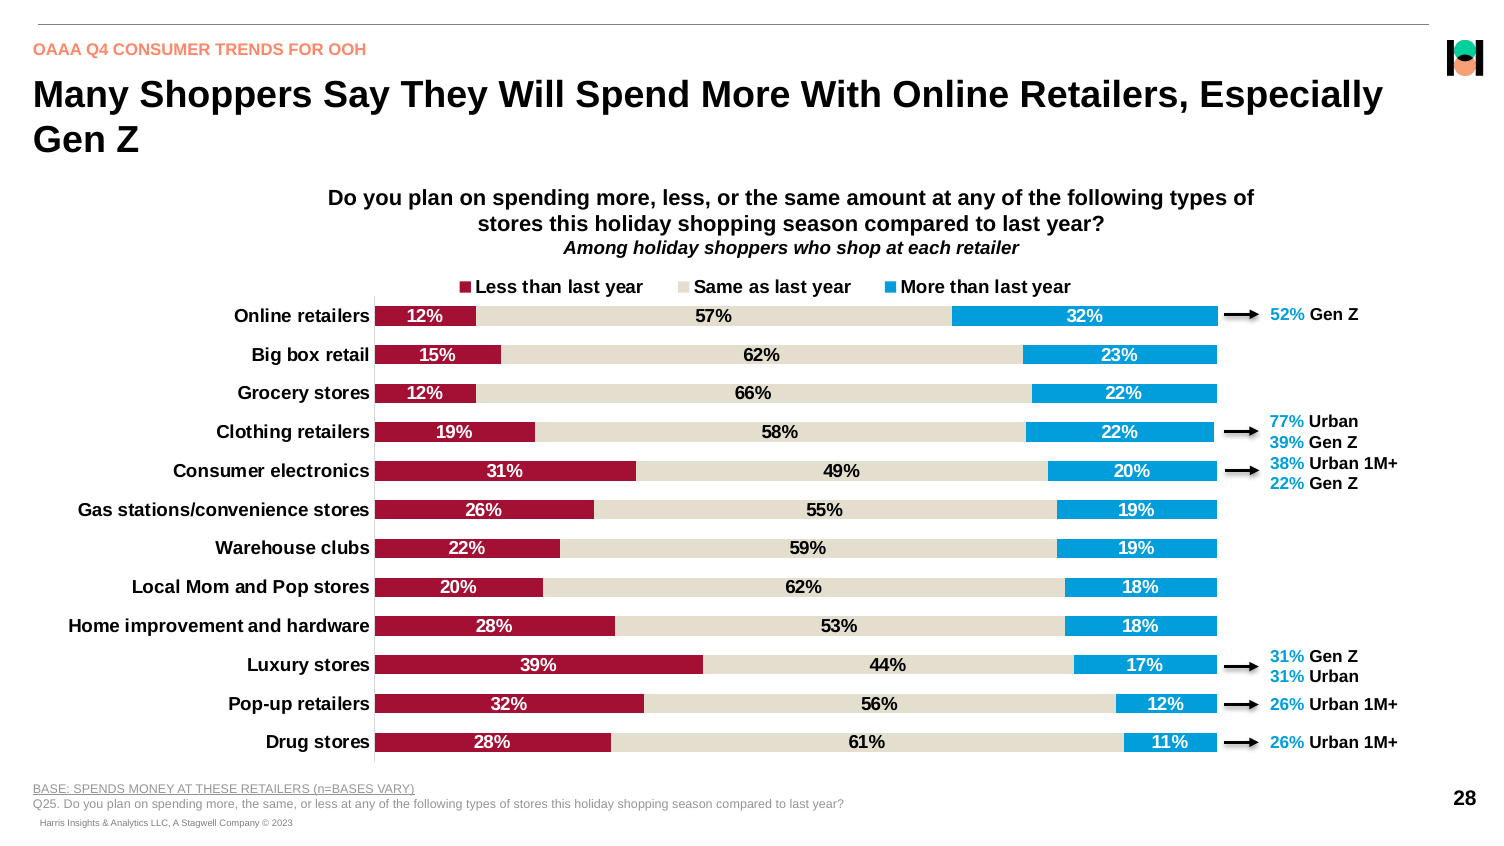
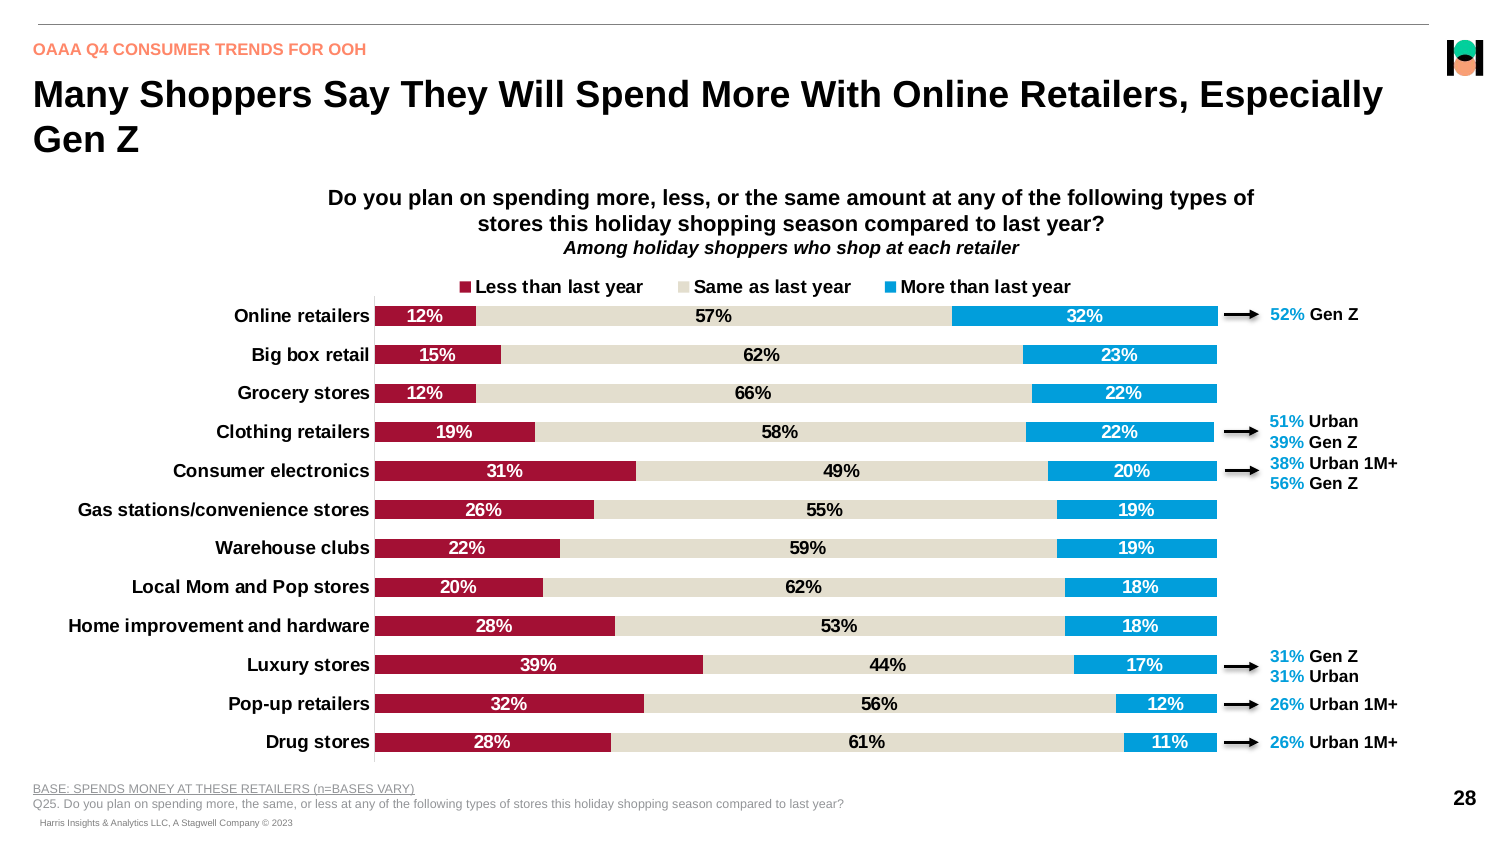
77%: 77% -> 51%
22% at (1287, 484): 22% -> 56%
